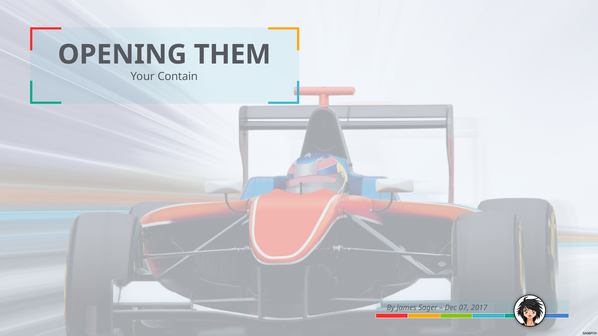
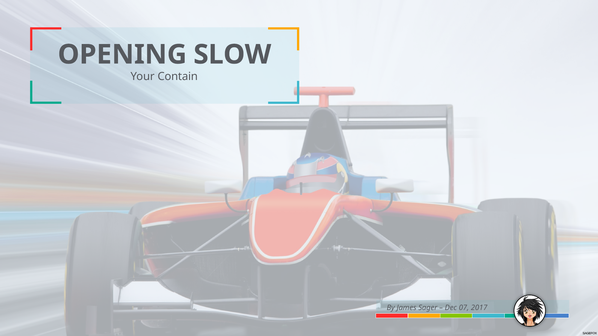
THEM: THEM -> SLOW
